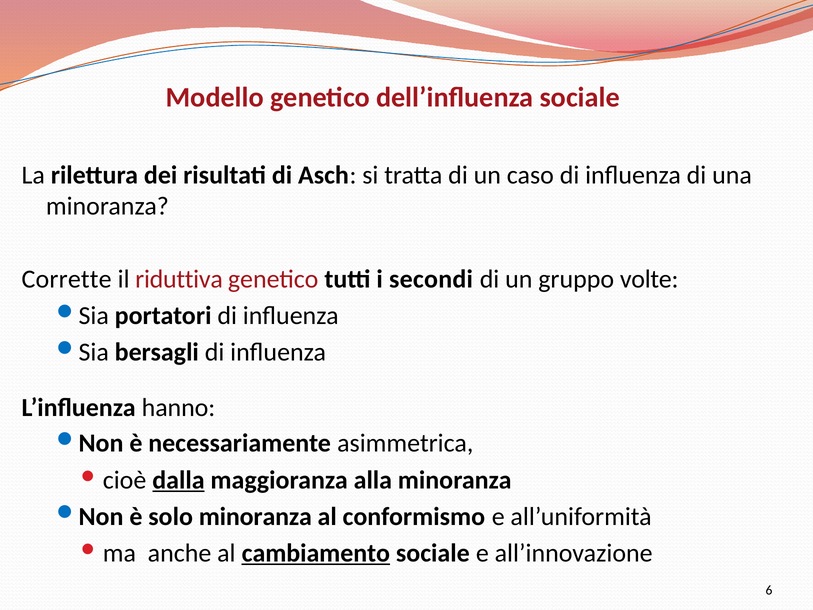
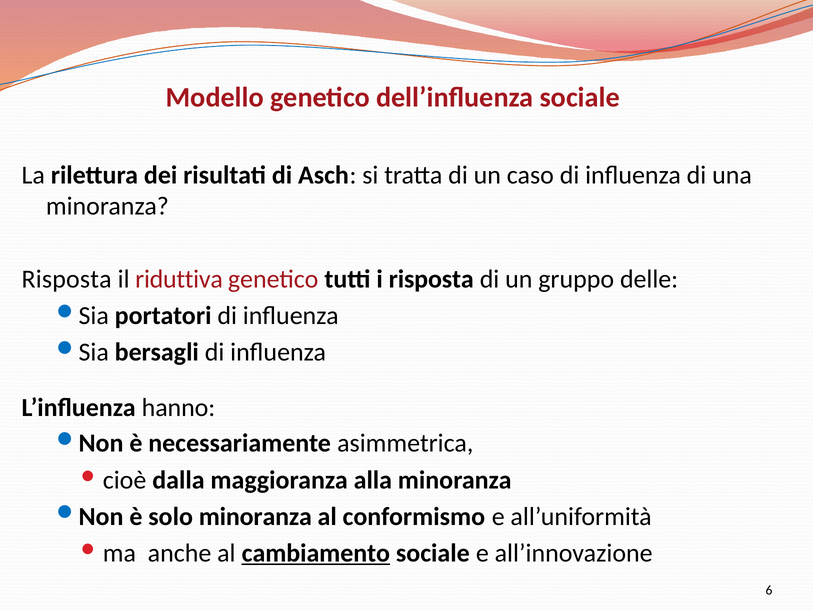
Corrette at (67, 279): Corrette -> Risposta
i secondi: secondi -> risposta
volte: volte -> delle
dalla underline: present -> none
